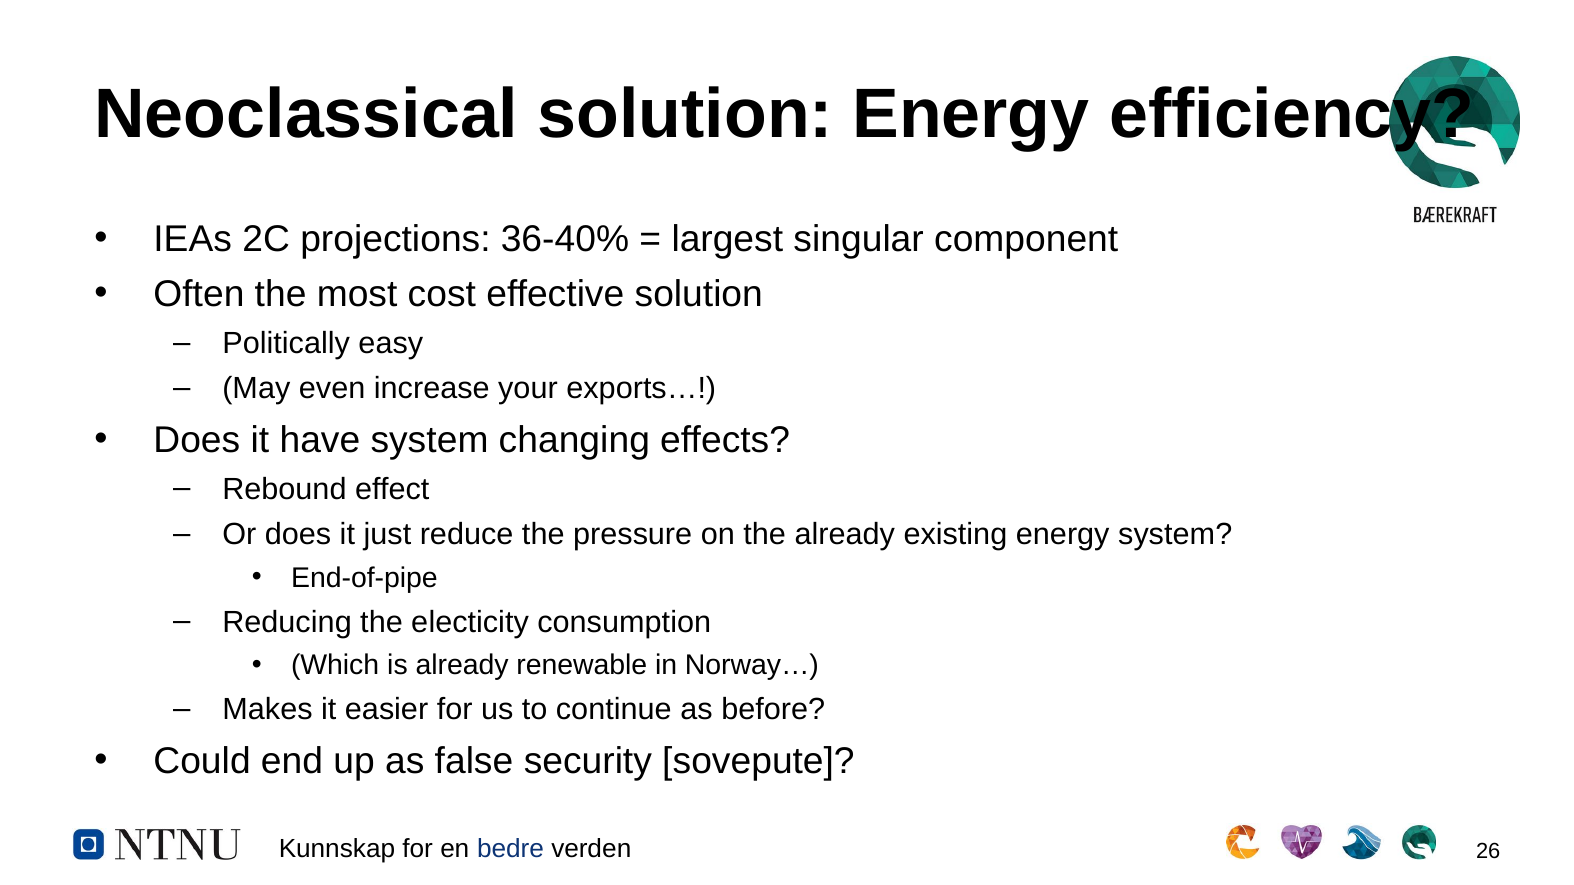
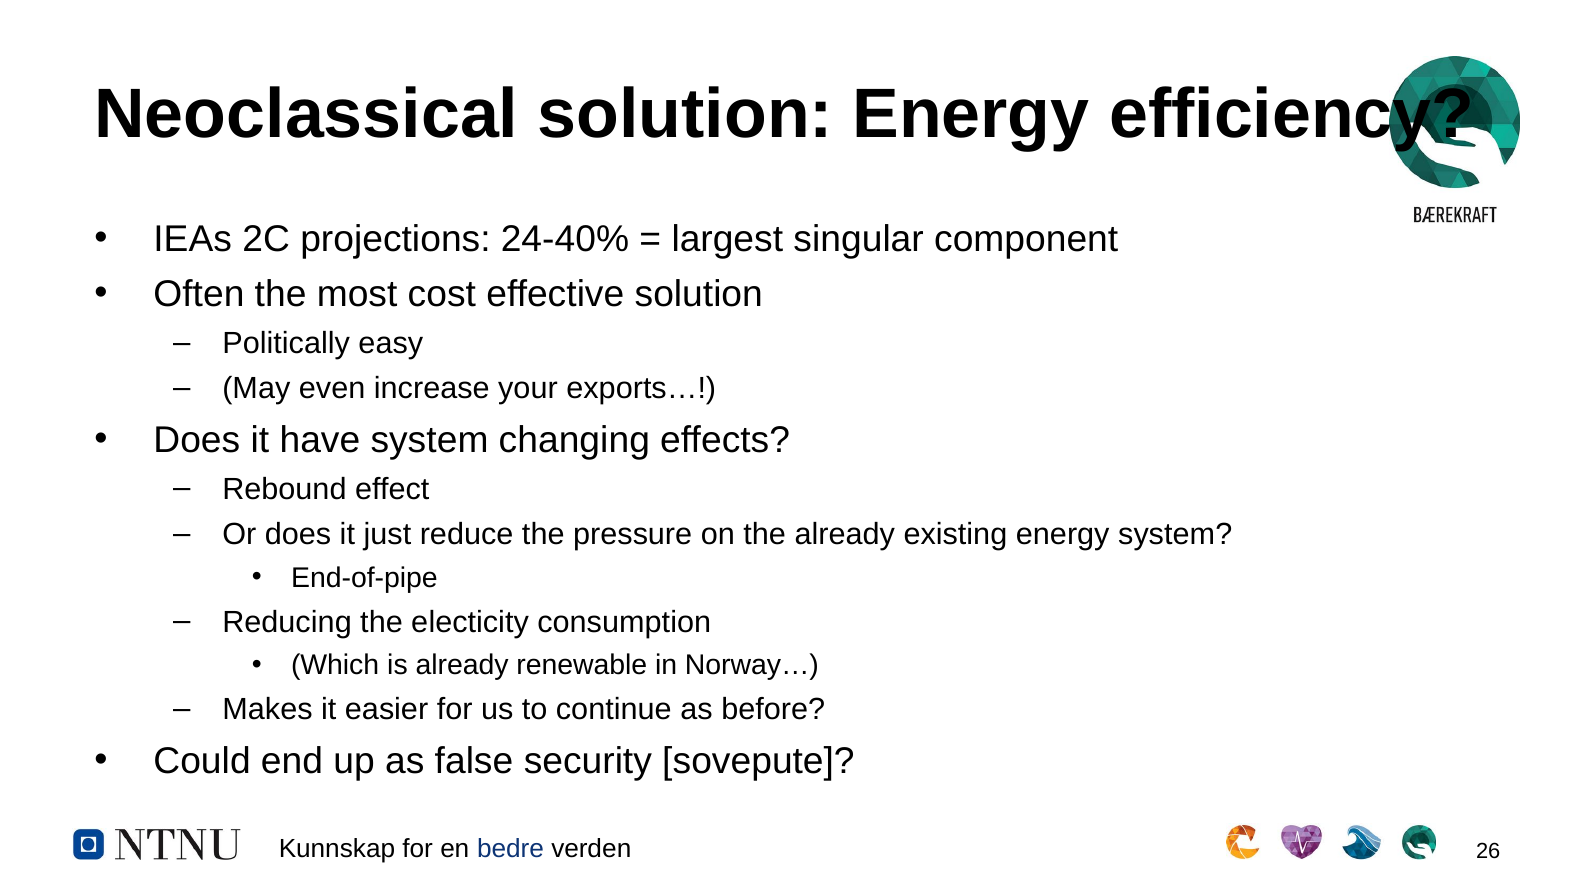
36-40%: 36-40% -> 24-40%
